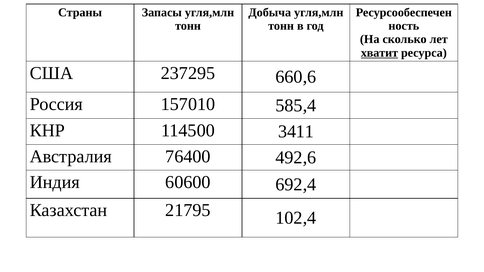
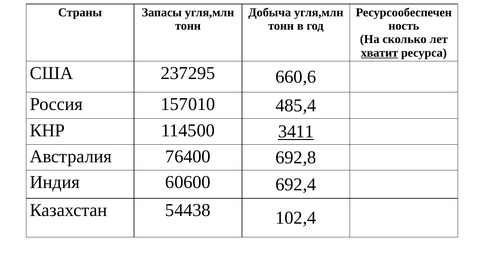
585,4: 585,4 -> 485,4
3411 underline: none -> present
492,6: 492,6 -> 692,8
21795: 21795 -> 54438
